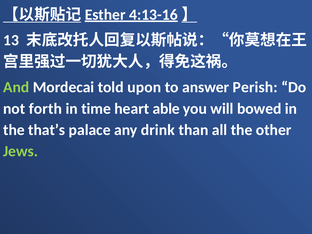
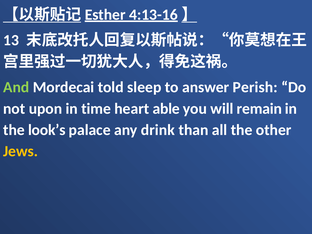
upon: upon -> sleep
forth: forth -> upon
bowed: bowed -> remain
that’s: that’s -> look’s
Jews colour: light green -> yellow
